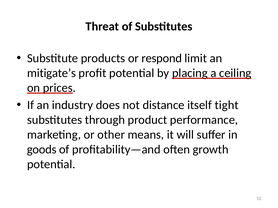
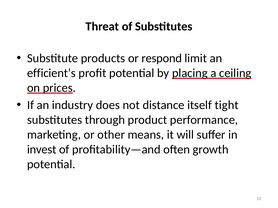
mitigate’s: mitigate’s -> efficient’s
goods: goods -> invest
